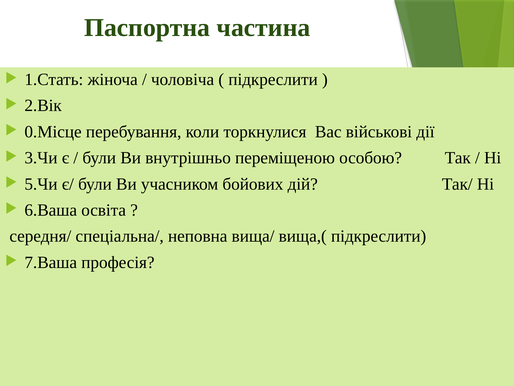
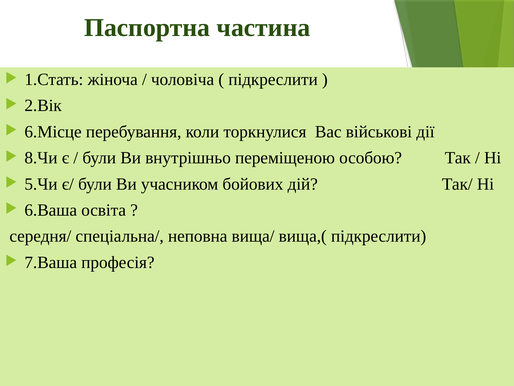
0.Місце: 0.Місце -> 6.Місце
3.Чи: 3.Чи -> 8.Чи
